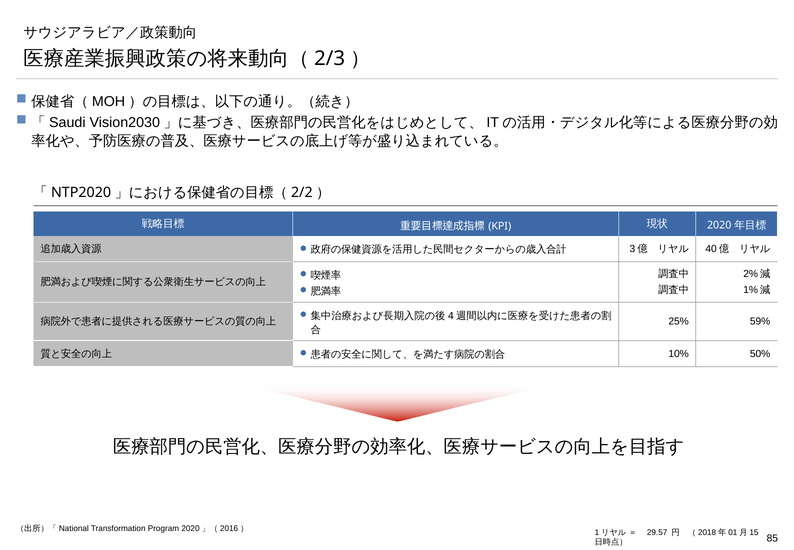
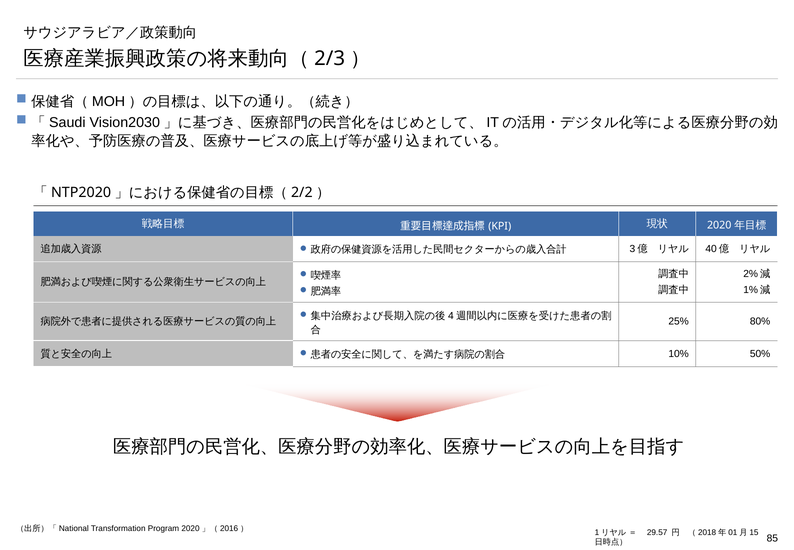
59%: 59% -> 80%
